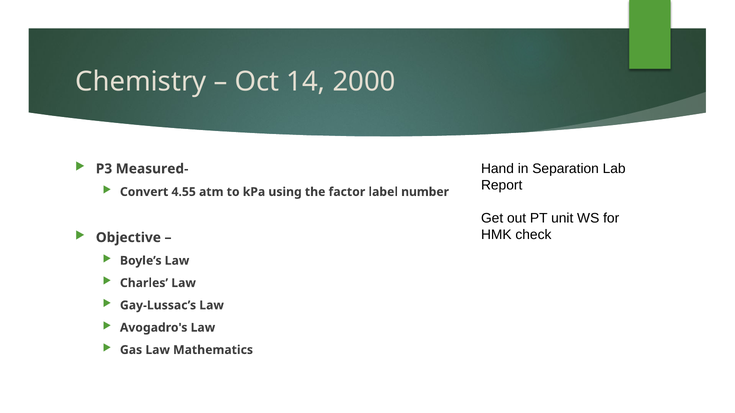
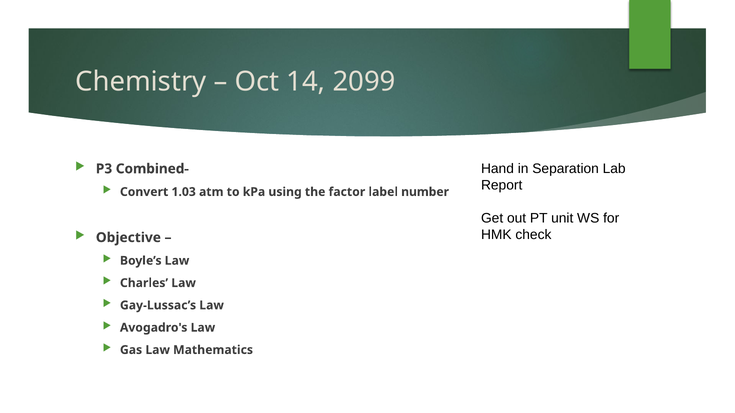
2000: 2000 -> 2099
Measured-: Measured- -> Combined-
4.55: 4.55 -> 1.03
